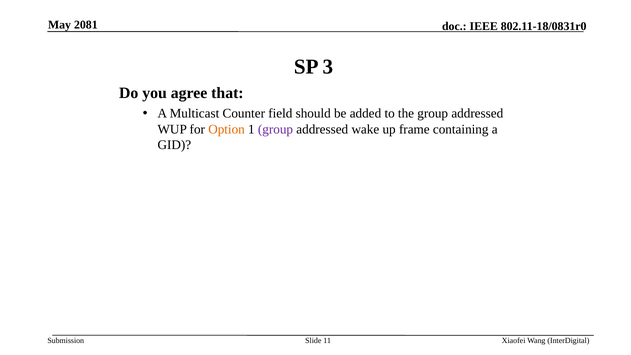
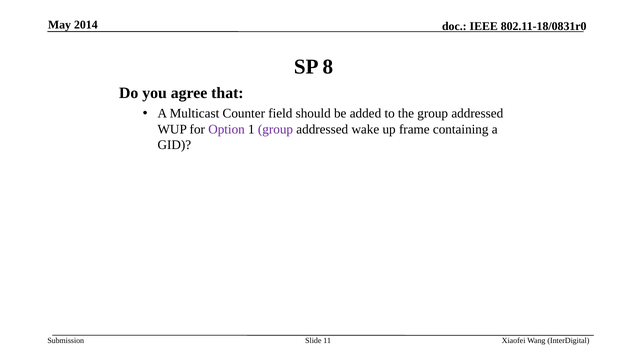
2081: 2081 -> 2014
3: 3 -> 8
Option colour: orange -> purple
